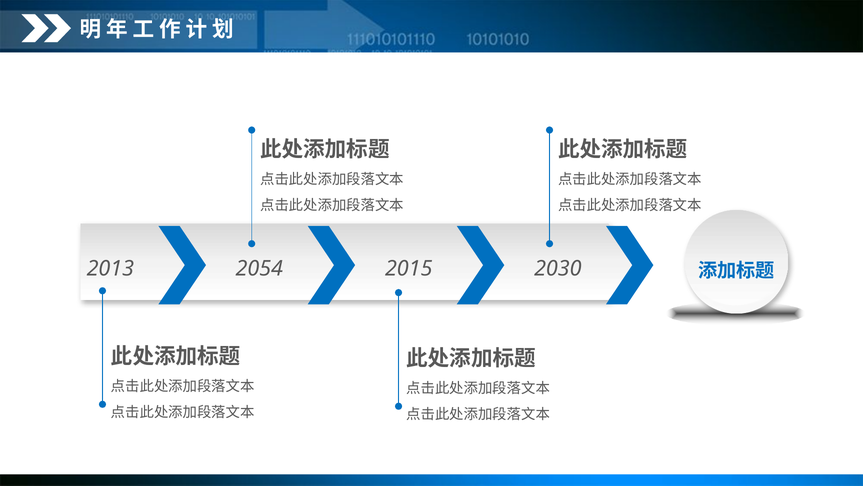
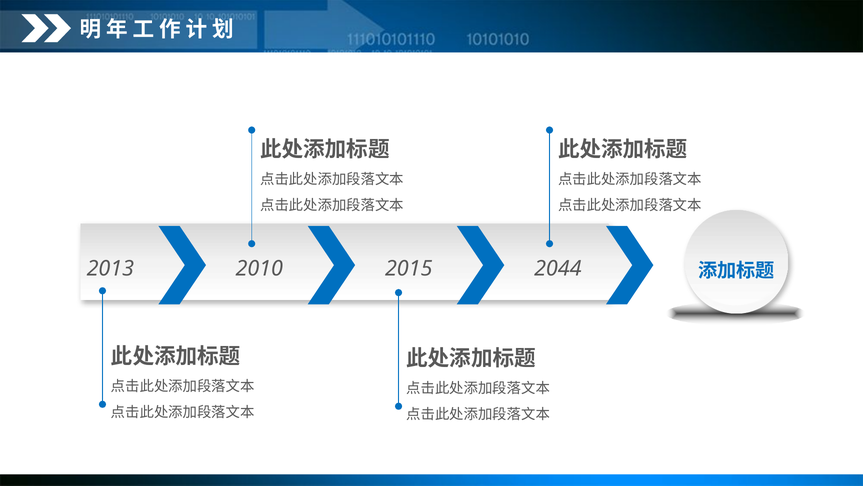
2054: 2054 -> 2010
2030: 2030 -> 2044
